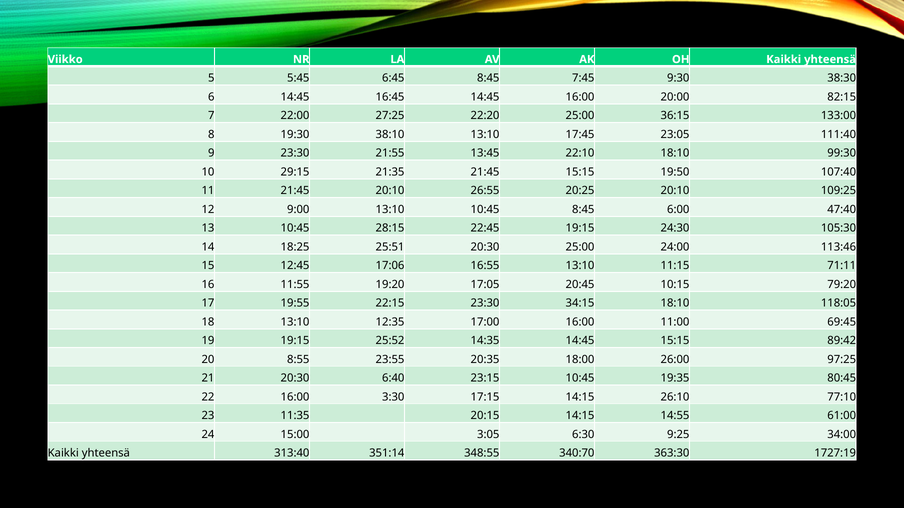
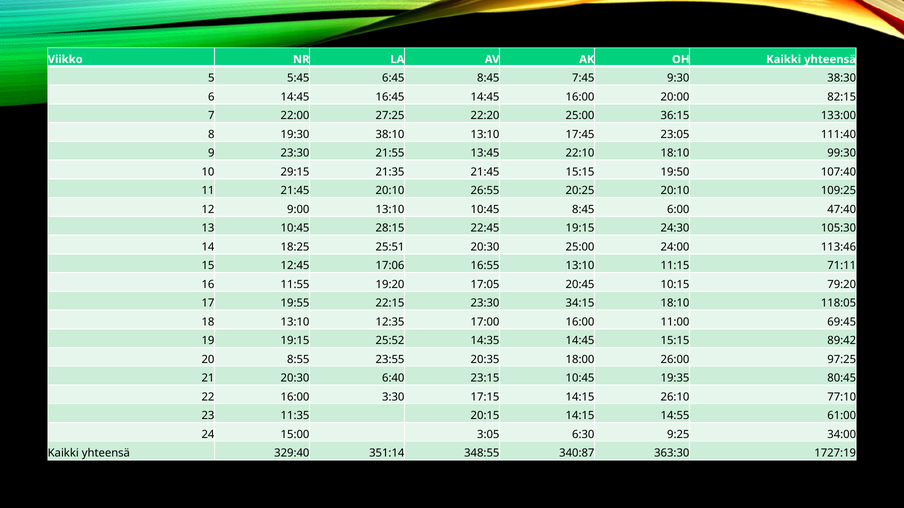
313:40: 313:40 -> 329:40
340:70: 340:70 -> 340:87
